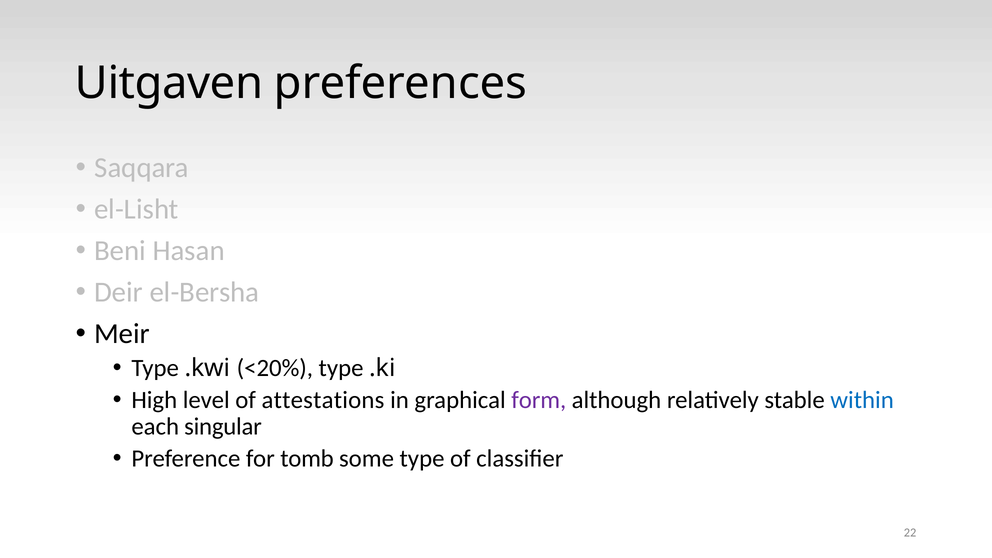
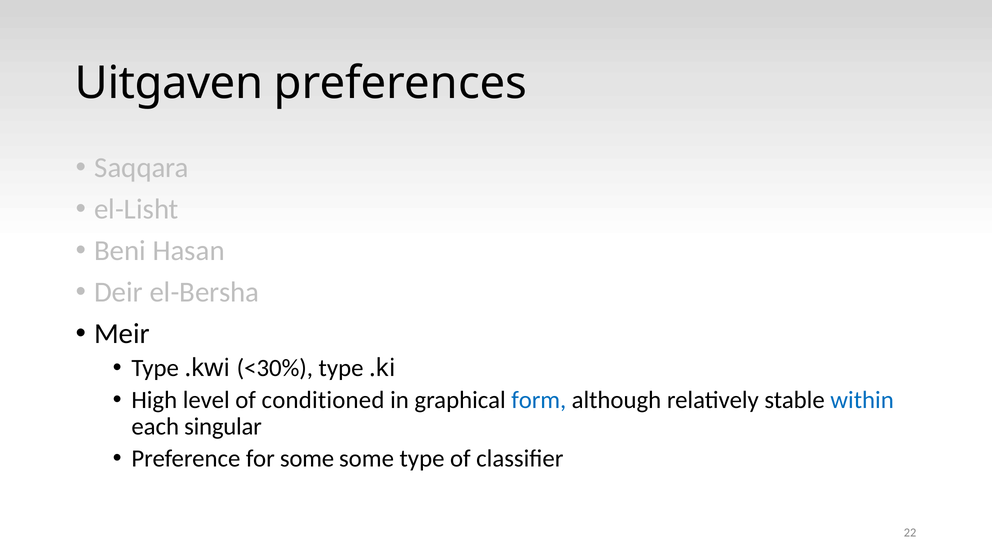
<20%: <20% -> <30%
attestations: attestations -> conditioned
form colour: purple -> blue
for tomb: tomb -> some
